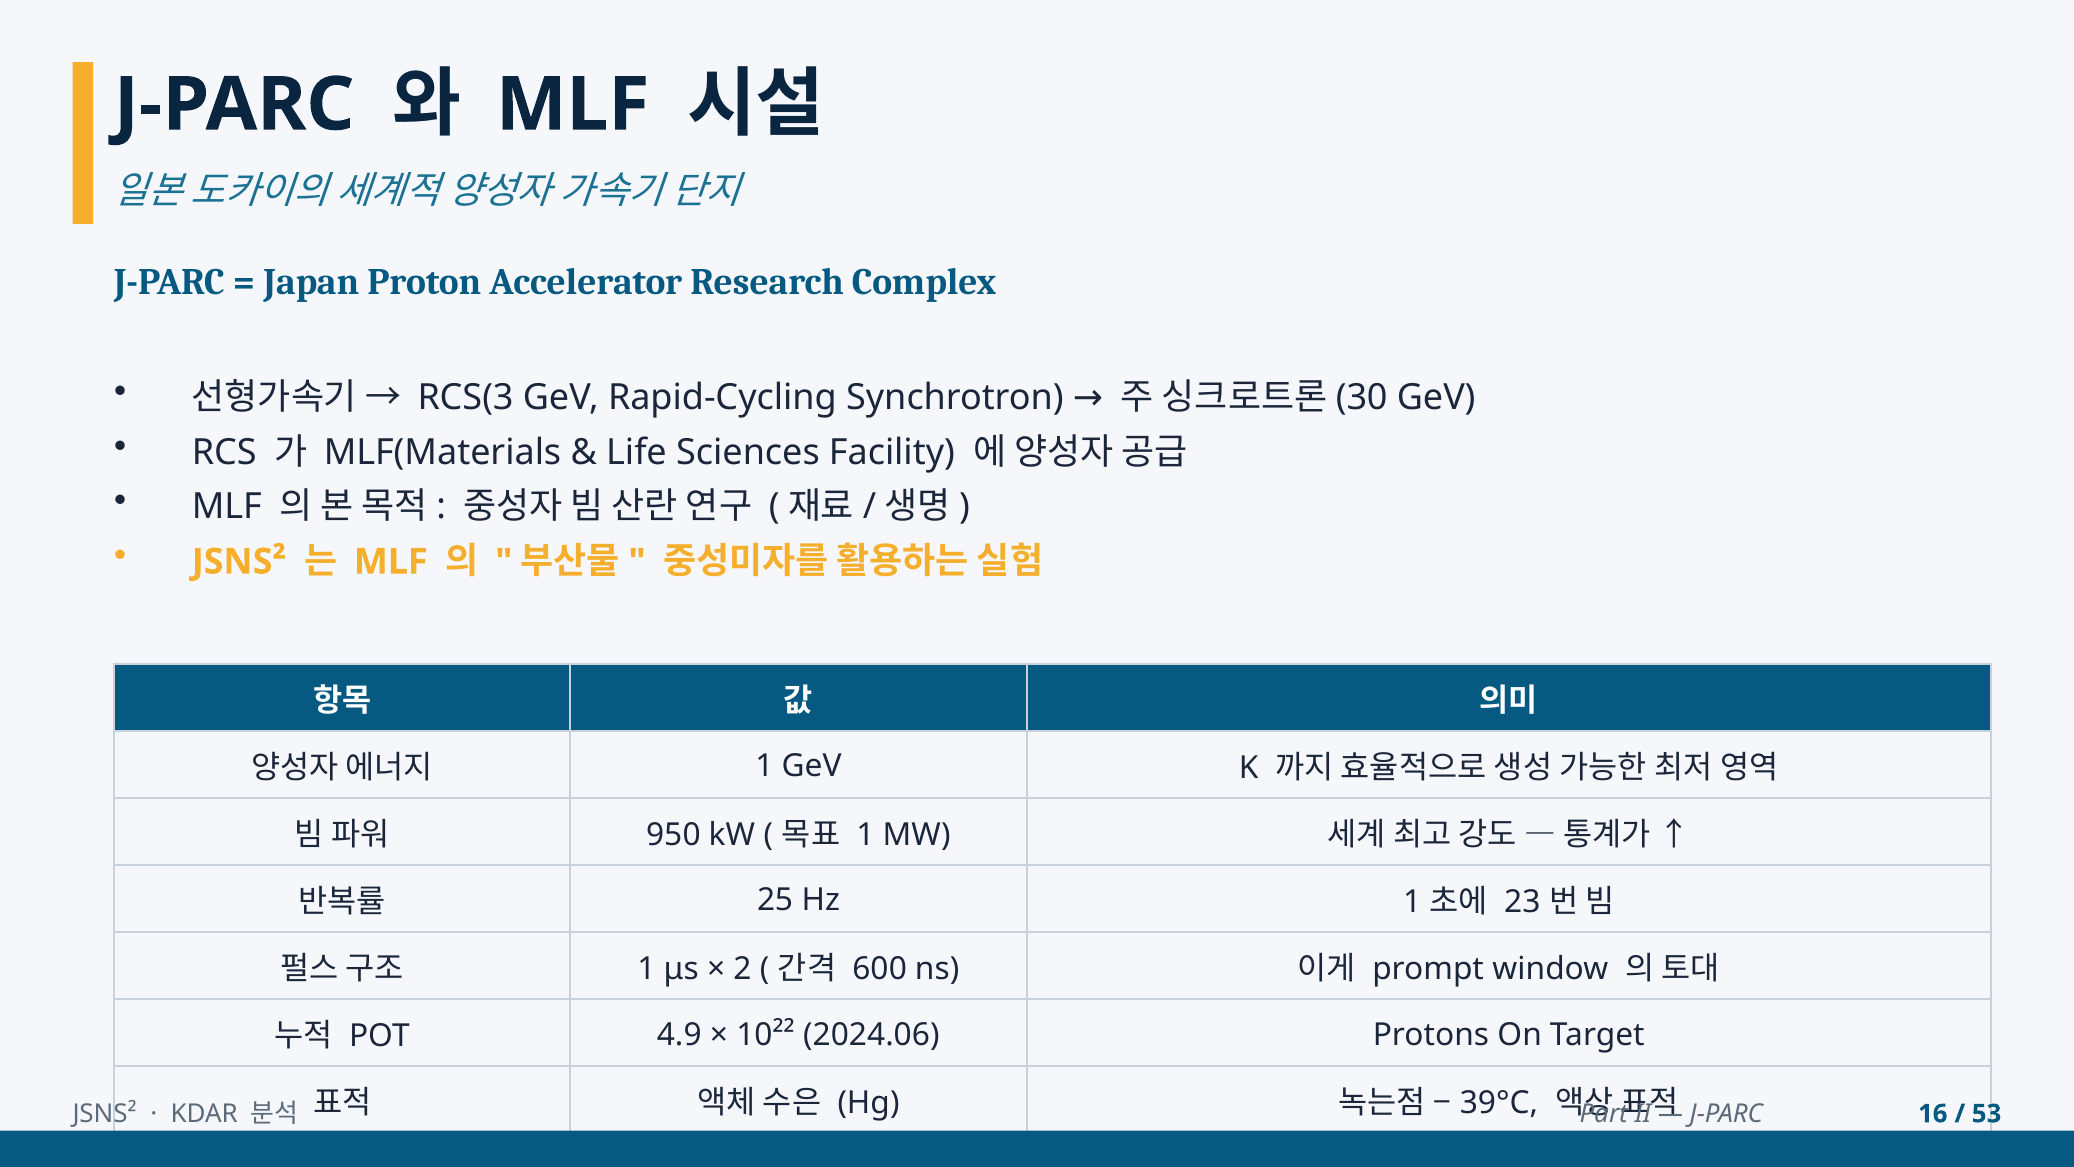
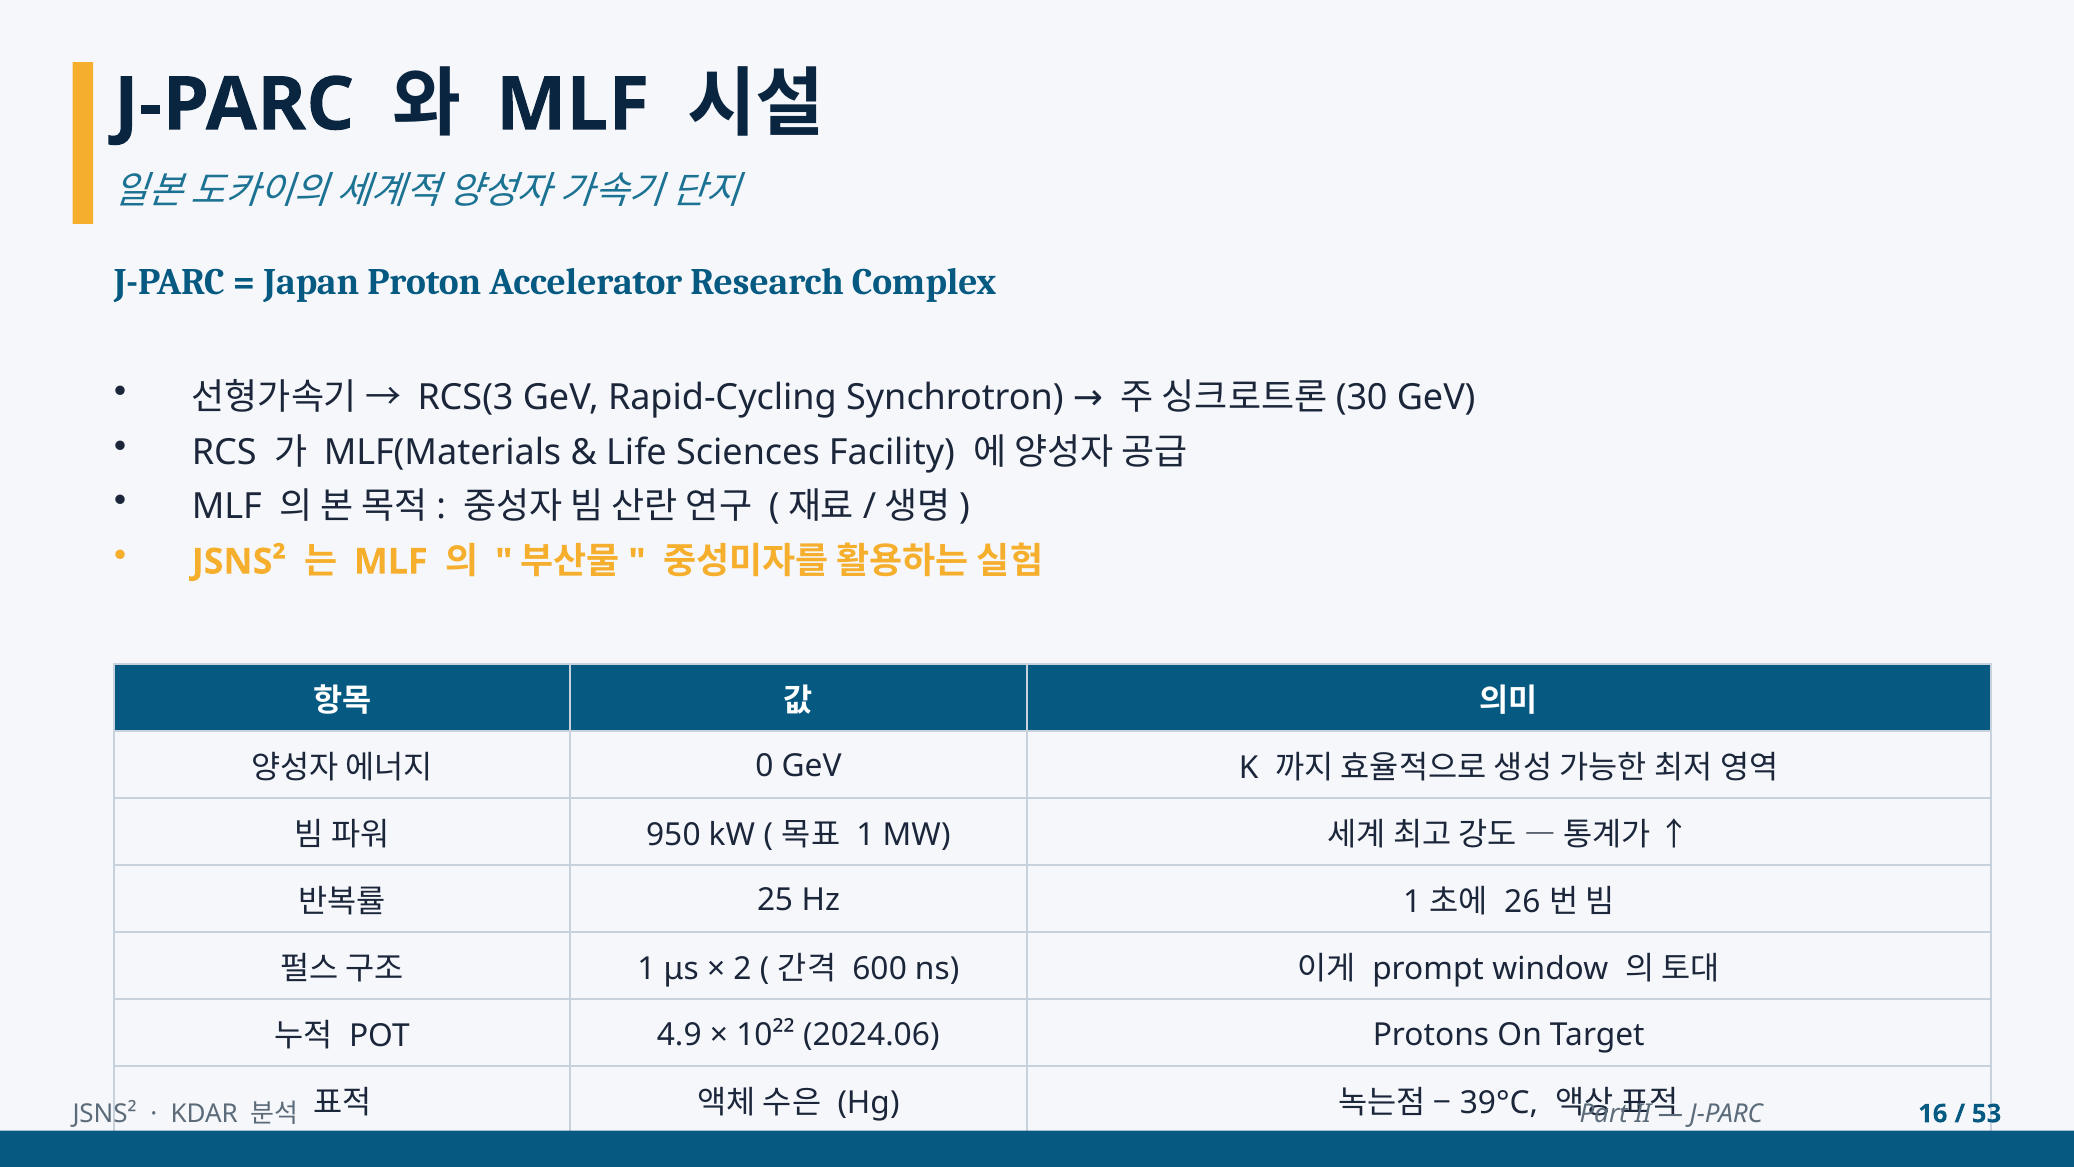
1 at (764, 766): 1 -> 0
23: 23 -> 26
